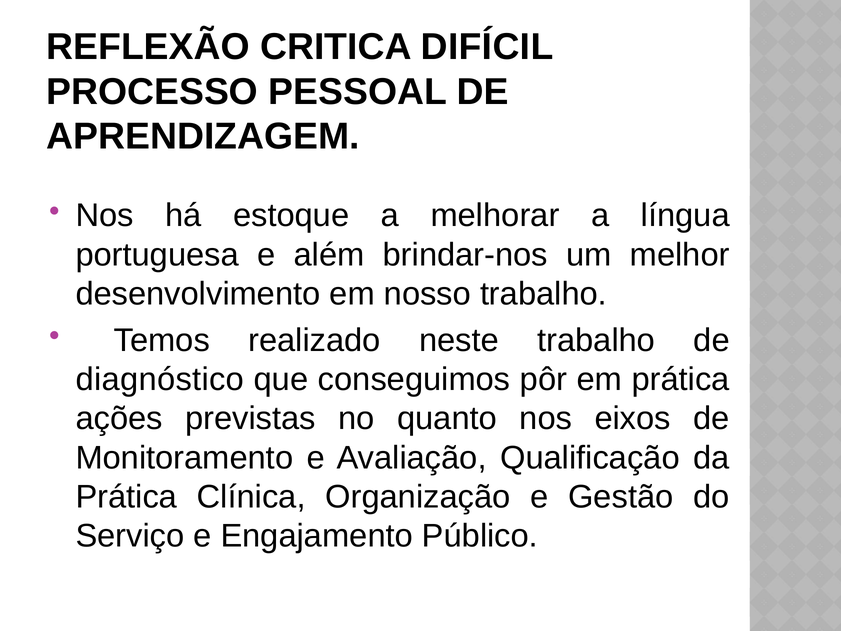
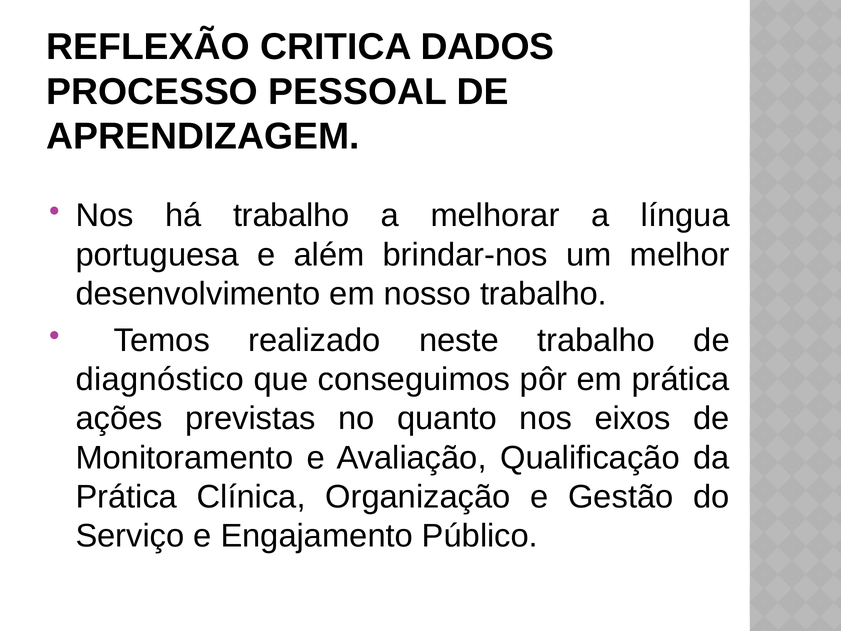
DIFÍCIL: DIFÍCIL -> DADOS
há estoque: estoque -> trabalho
